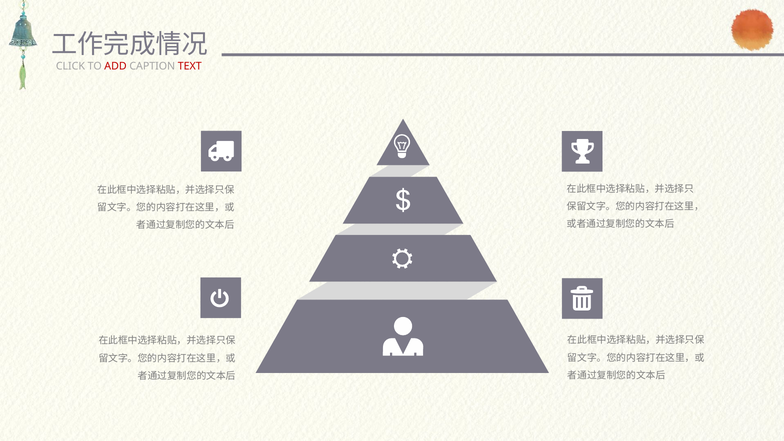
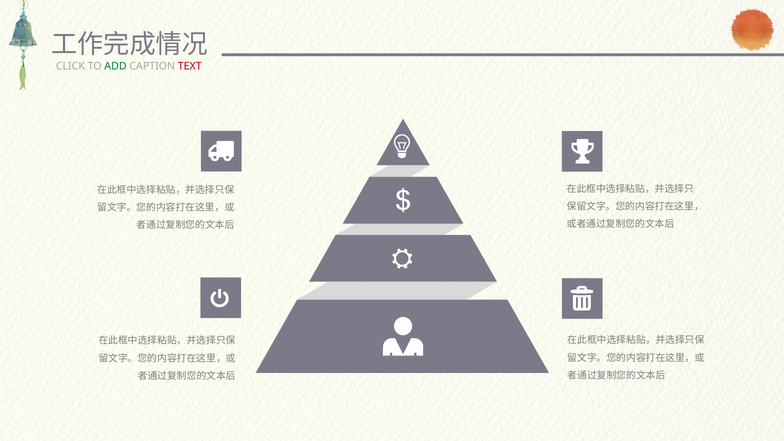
ADD colour: red -> green
